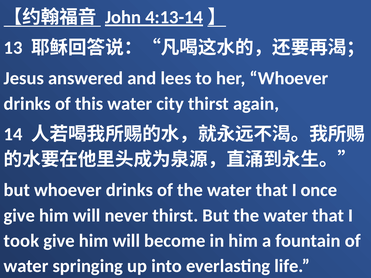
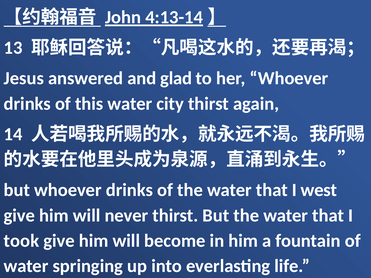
lees: lees -> glad
once: once -> west
